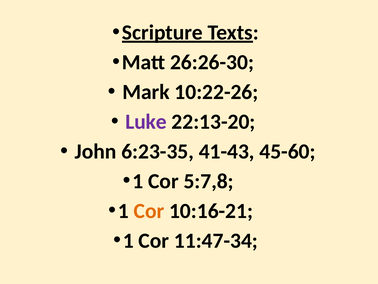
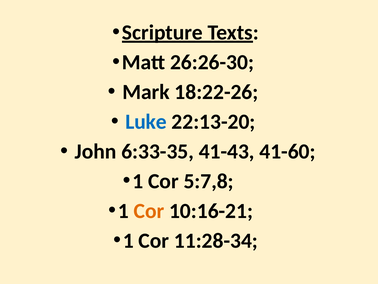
10:22-26: 10:22-26 -> 18:22-26
Luke colour: purple -> blue
6:23-35: 6:23-35 -> 6:33-35
45-60: 45-60 -> 41-60
11:47-34: 11:47-34 -> 11:28-34
